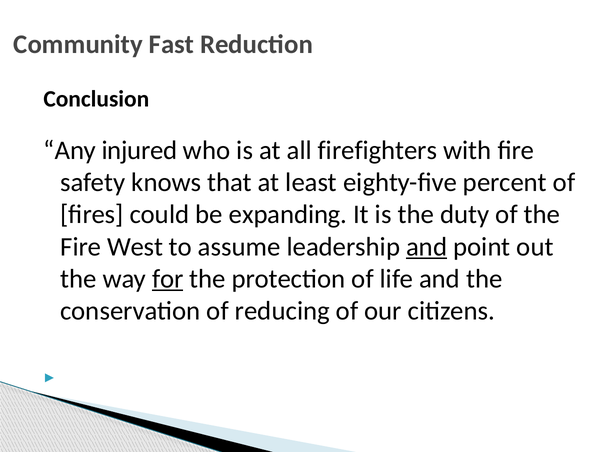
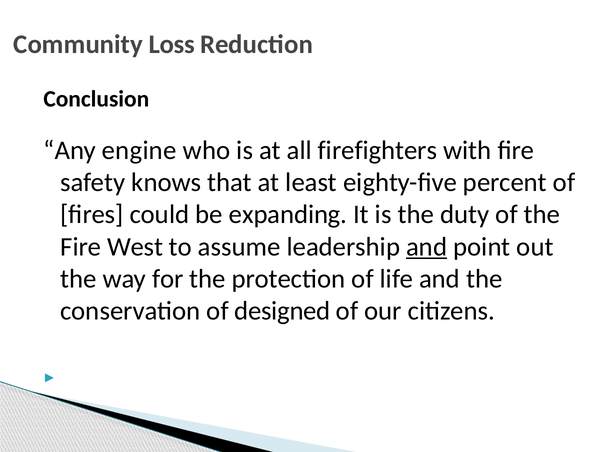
Fast: Fast -> Loss
injured: injured -> engine
for underline: present -> none
reducing: reducing -> designed
